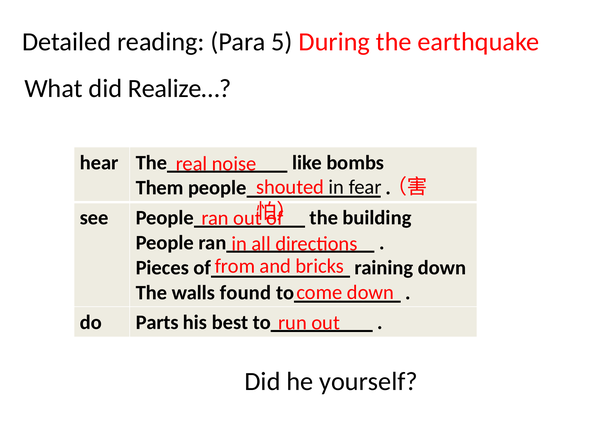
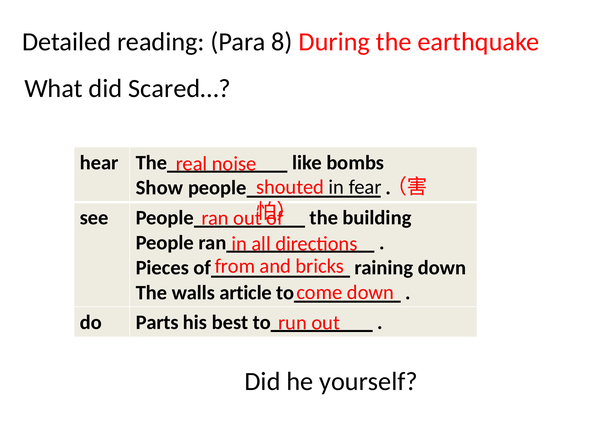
5: 5 -> 8
Realize…: Realize… -> Scared…
Them: Them -> Show
found: found -> article
